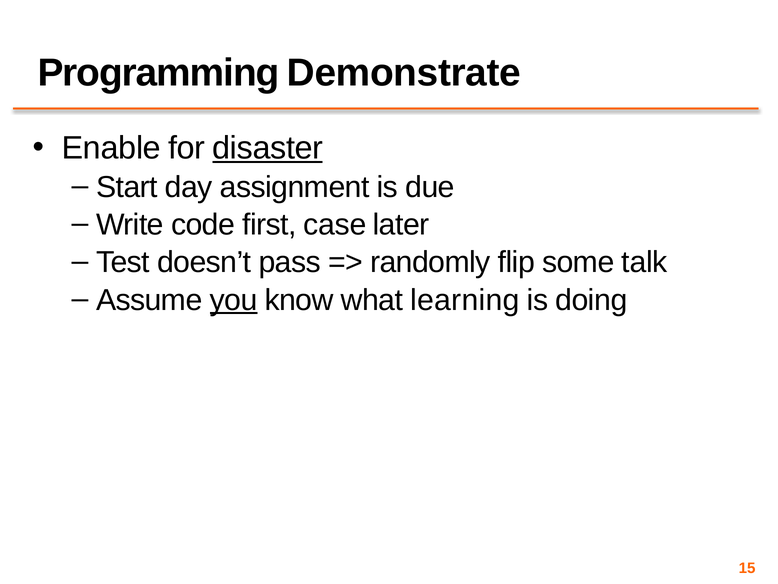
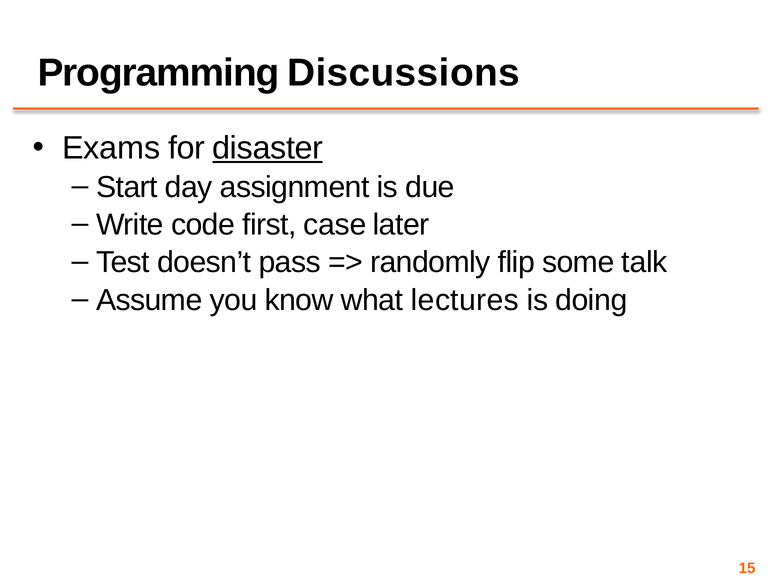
Demonstrate: Demonstrate -> Discussions
Enable: Enable -> Exams
you underline: present -> none
learning: learning -> lectures
